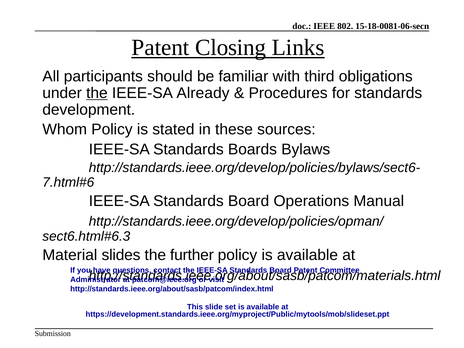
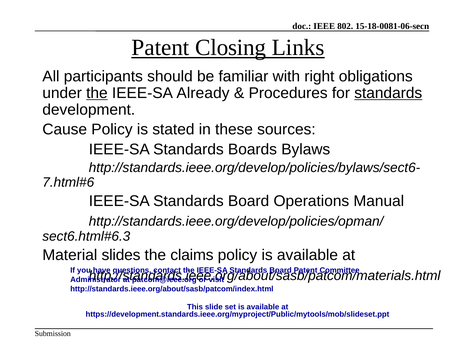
third: third -> right
standards at (388, 93) underline: none -> present
Whom: Whom -> Cause
further: further -> claims
